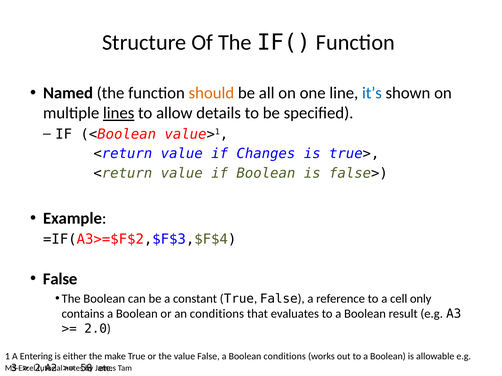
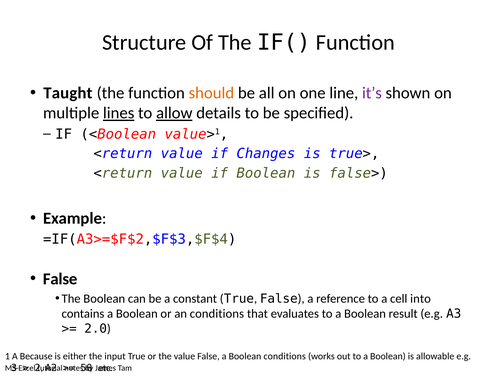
Named: Named -> Taught
it’s colour: blue -> purple
allow underline: none -> present
only: only -> into
Entering: Entering -> Because
make: make -> input
